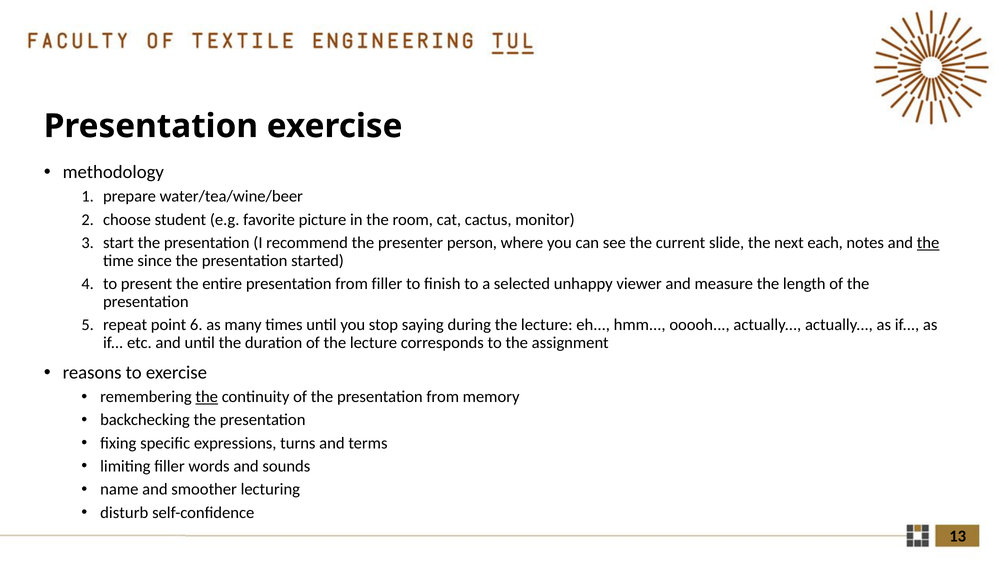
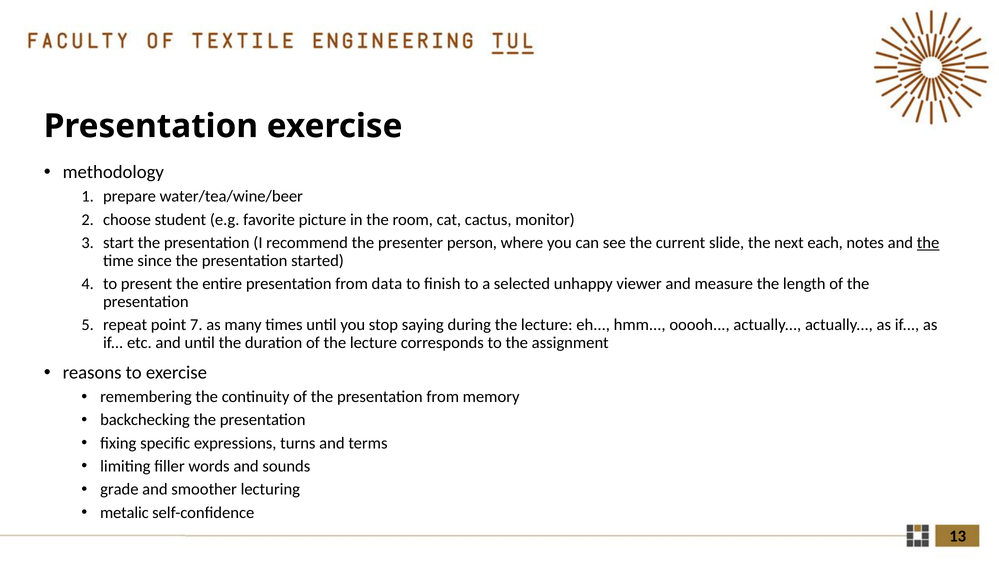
from filler: filler -> data
6: 6 -> 7
the at (207, 397) underline: present -> none
name: name -> grade
disturb: disturb -> metalic
